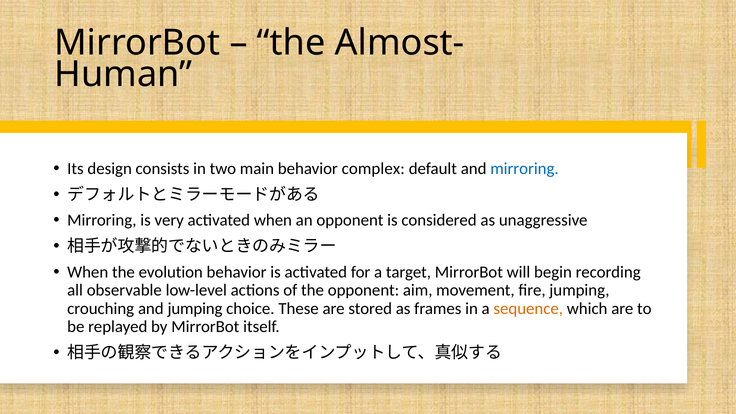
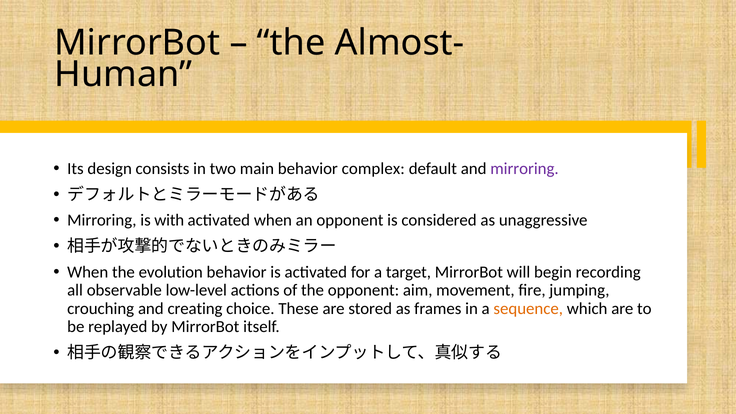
mirroring at (524, 169) colour: blue -> purple
very: very -> with
and jumping: jumping -> creating
